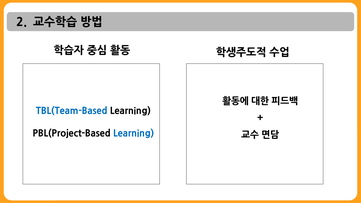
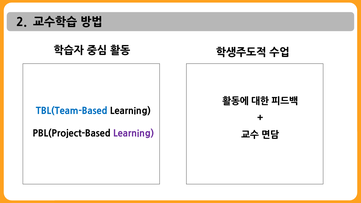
Learning at (134, 133) colour: blue -> purple
